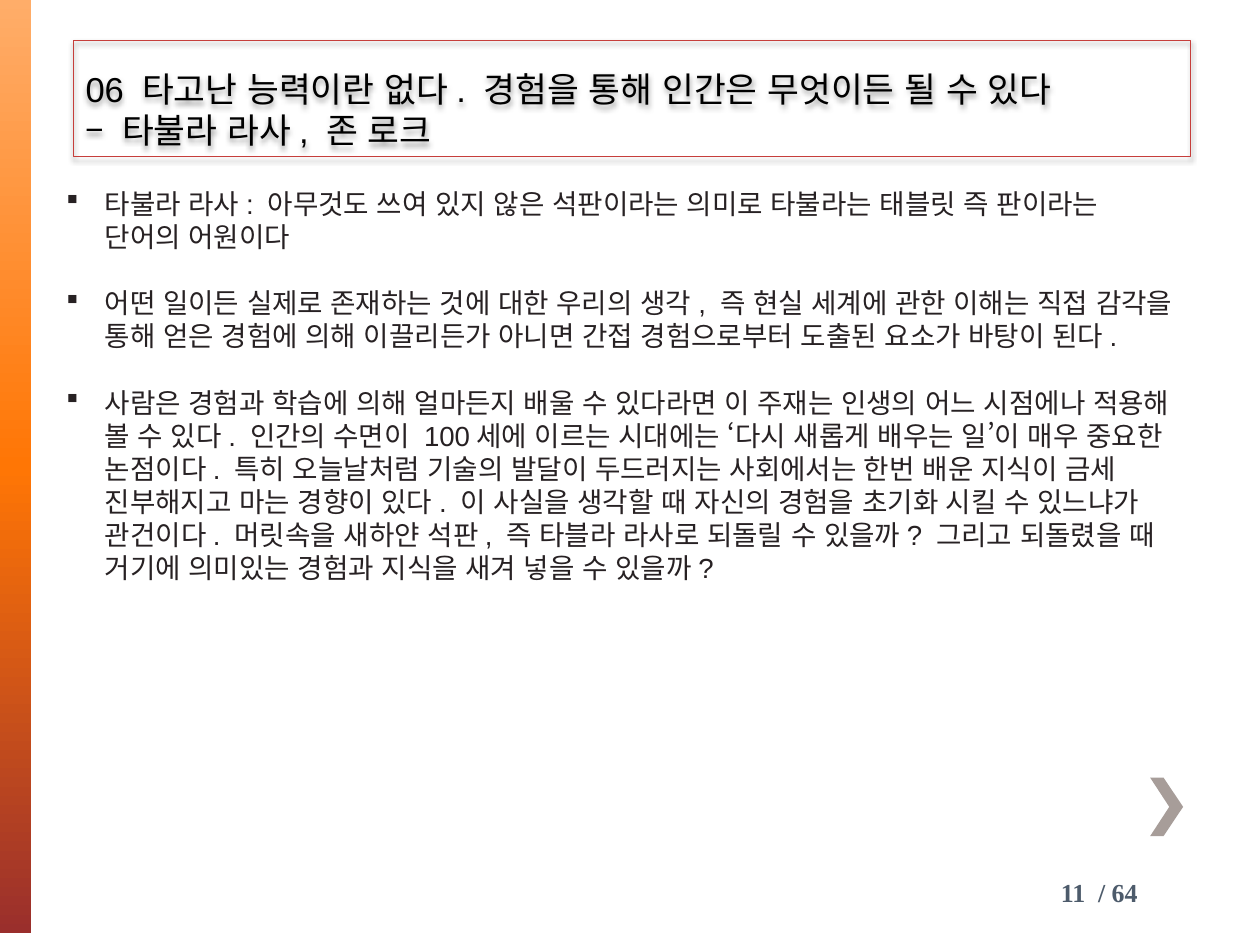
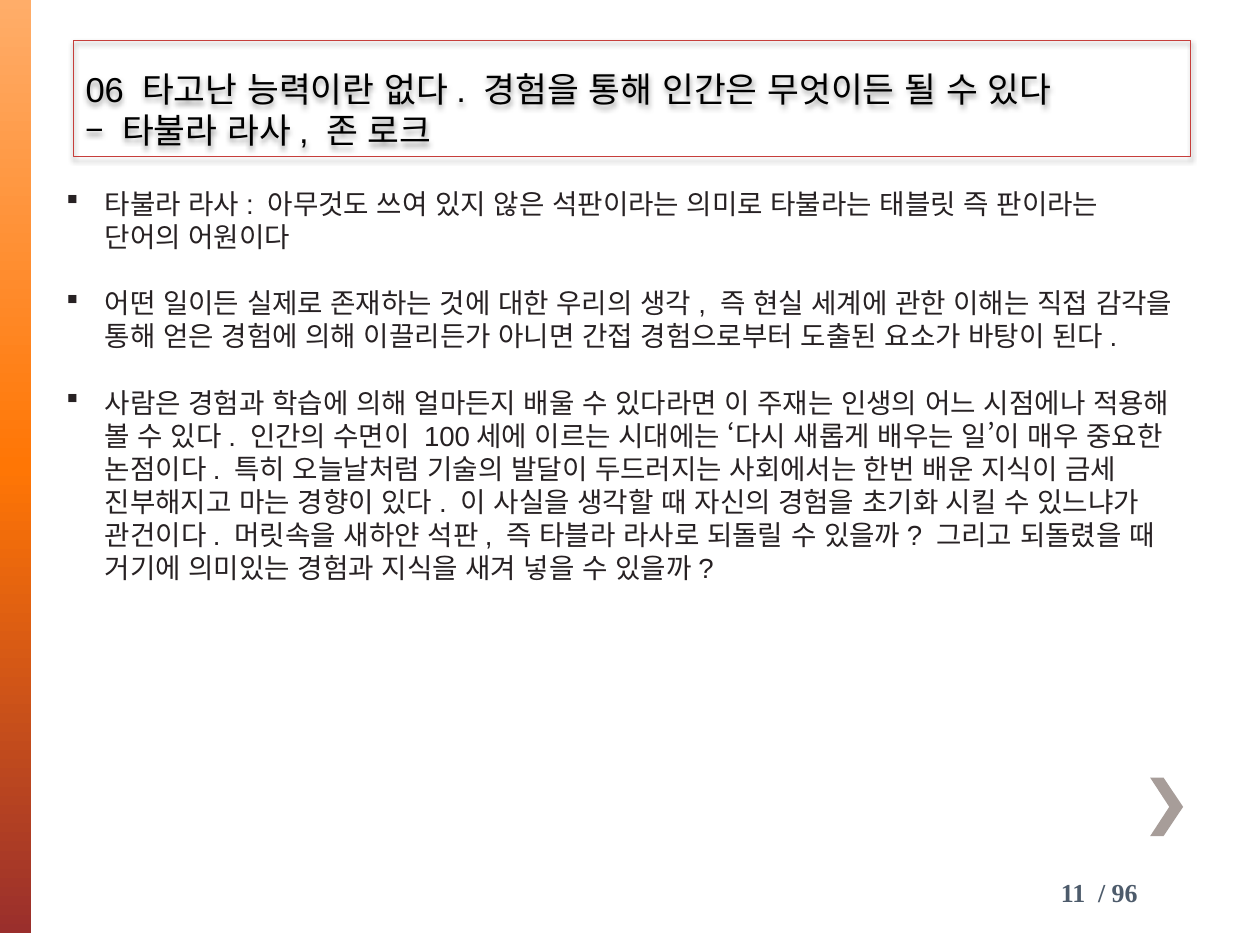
64: 64 -> 96
